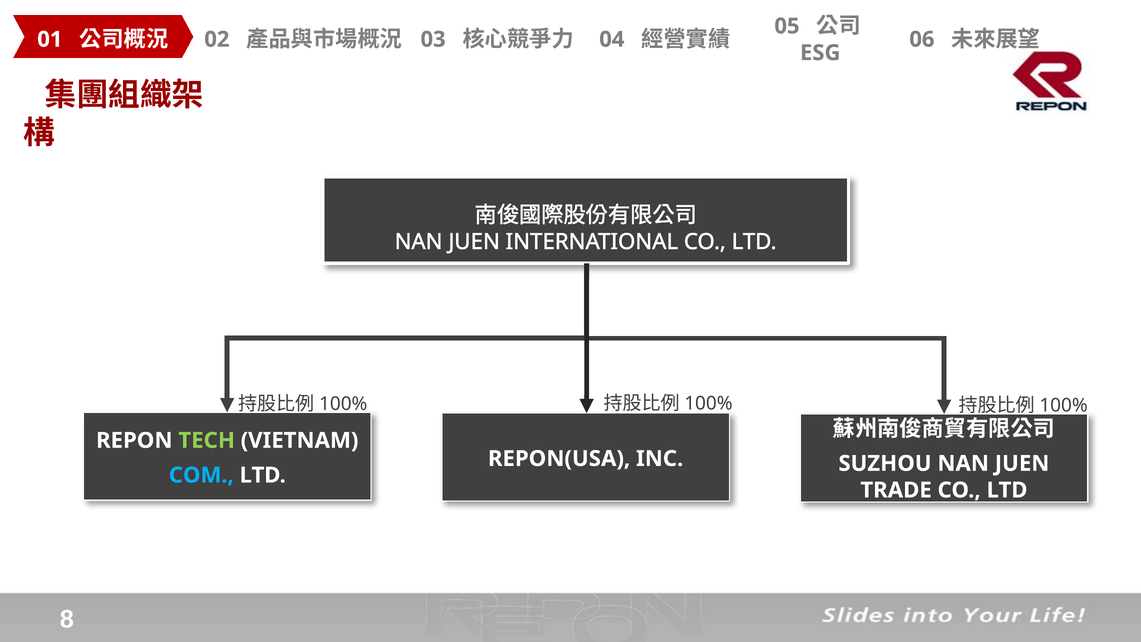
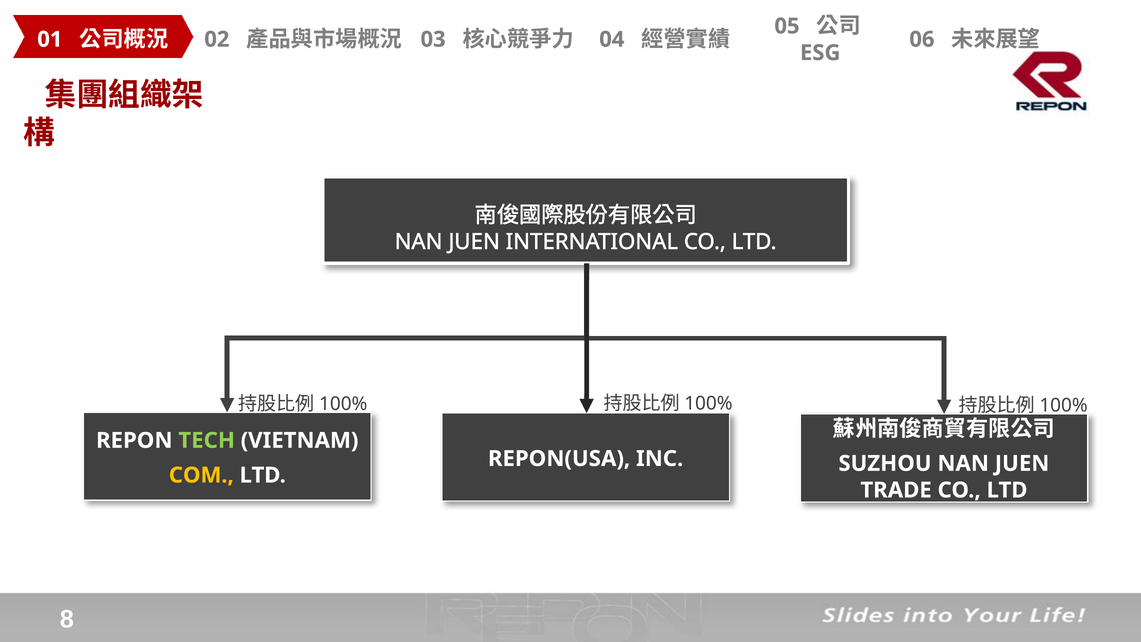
COM colour: light blue -> yellow
